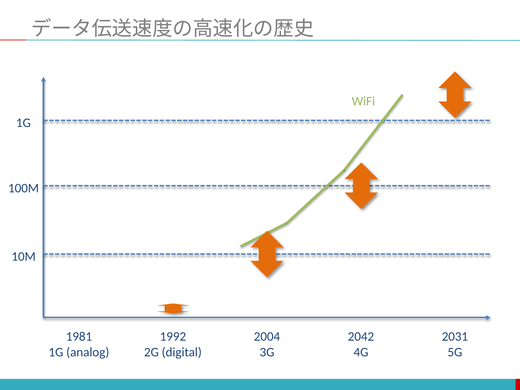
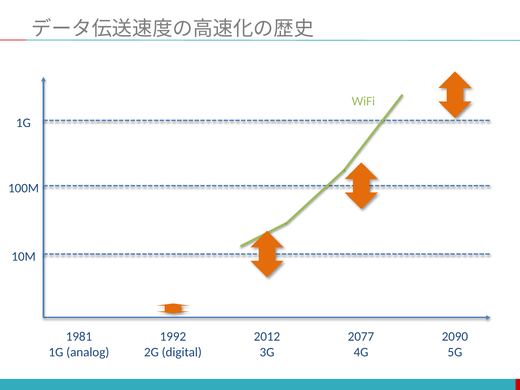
2004: 2004 -> 2012
2042: 2042 -> 2077
2031: 2031 -> 2090
